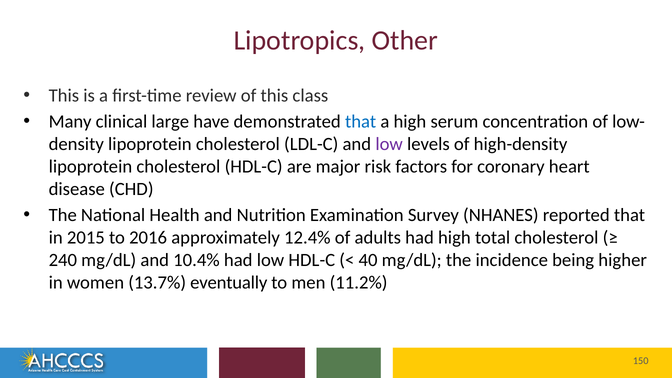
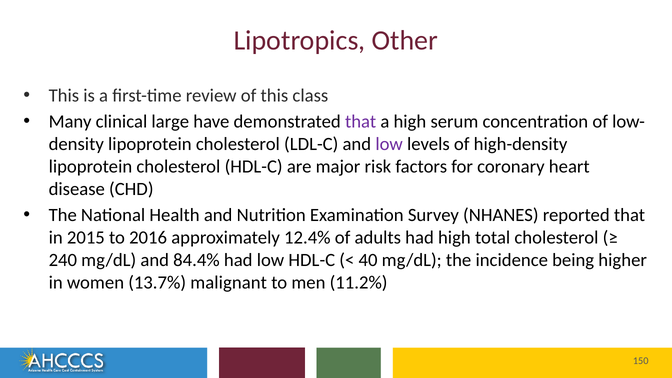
that at (361, 122) colour: blue -> purple
10.4%: 10.4% -> 84.4%
eventually: eventually -> malignant
